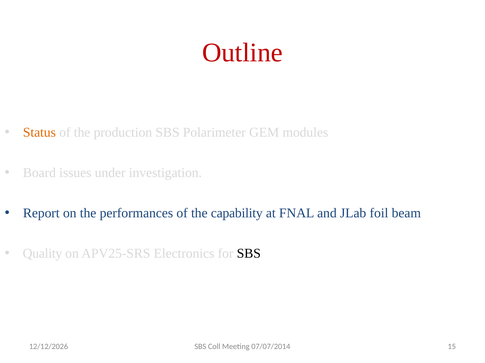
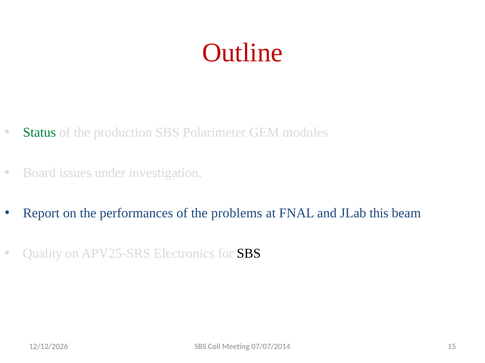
Status colour: orange -> green
capability: capability -> problems
foil: foil -> this
